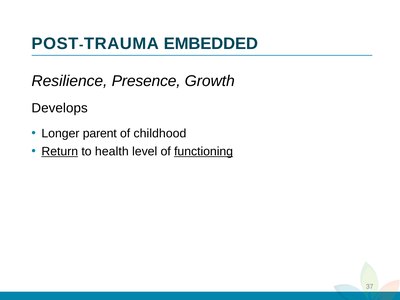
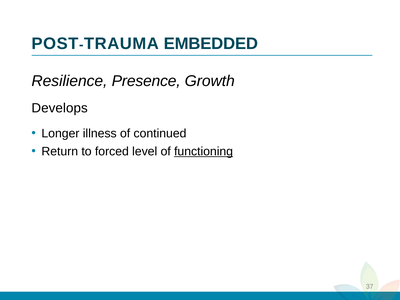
parent: parent -> illness
childhood: childhood -> continued
Return underline: present -> none
health: health -> forced
